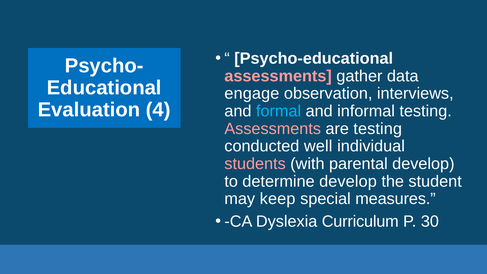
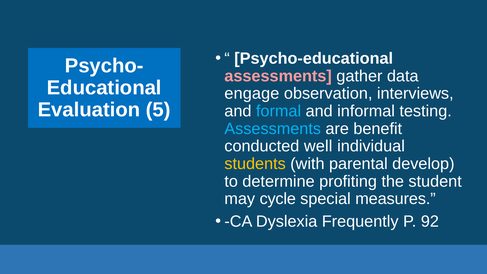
4: 4 -> 5
Assessments at (273, 129) colour: pink -> light blue
are testing: testing -> benefit
students colour: pink -> yellow
determine develop: develop -> profiting
keep: keep -> cycle
Curriculum: Curriculum -> Frequently
30: 30 -> 92
